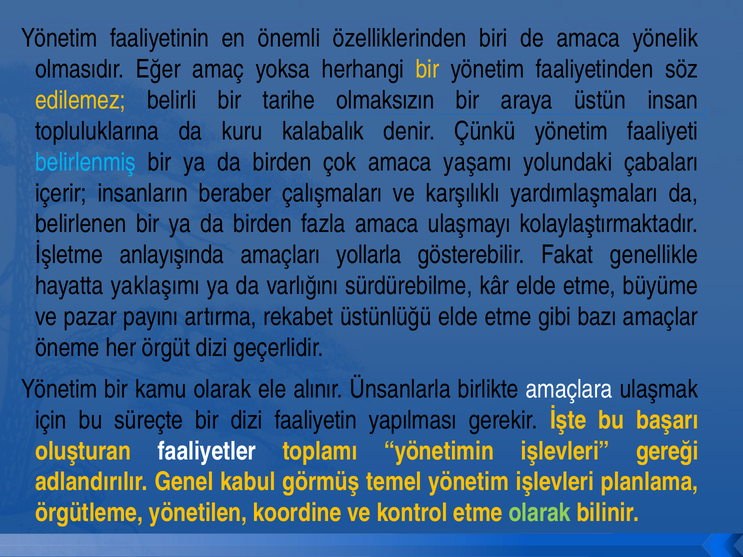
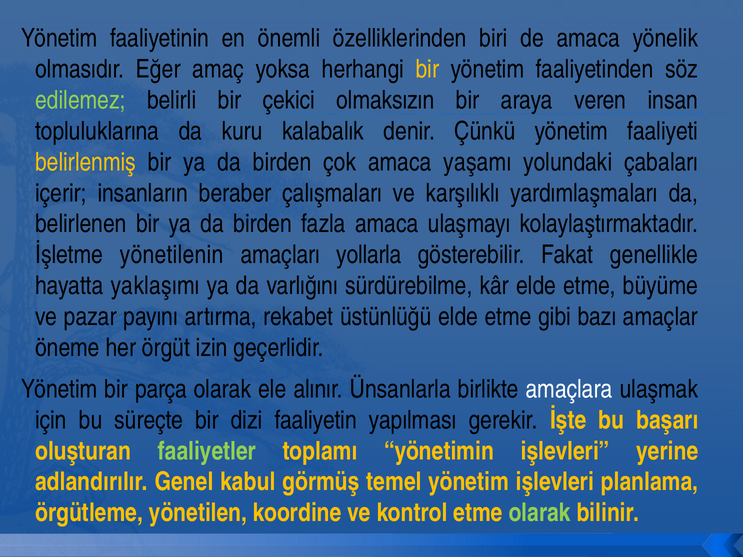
edilemez colour: yellow -> light green
tarihe: tarihe -> çekici
üstün: üstün -> veren
belirlenmiş colour: light blue -> yellow
anlayışında: anlayışında -> yönetilenin
örgüt dizi: dizi -> izin
kamu: kamu -> parça
faaliyetler colour: white -> light green
gereği: gereği -> yerine
